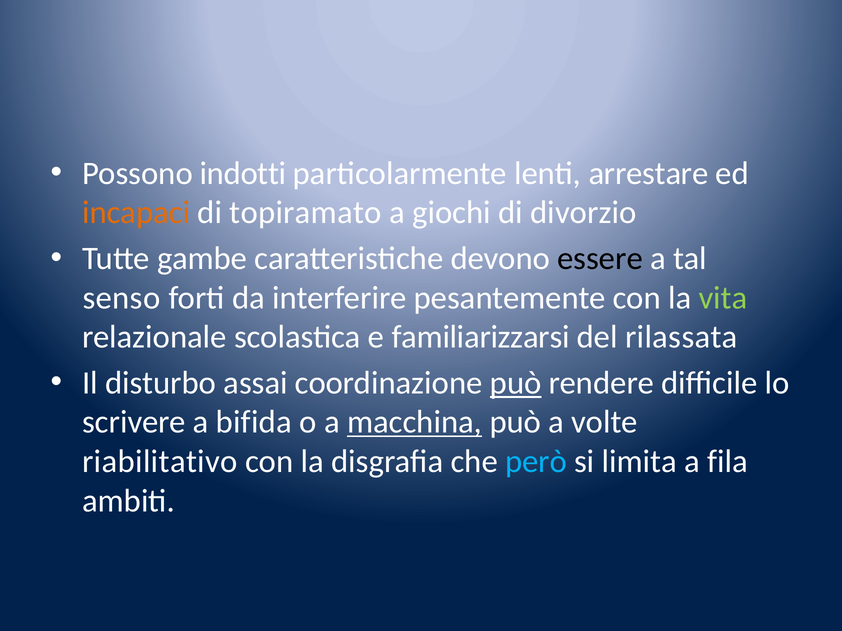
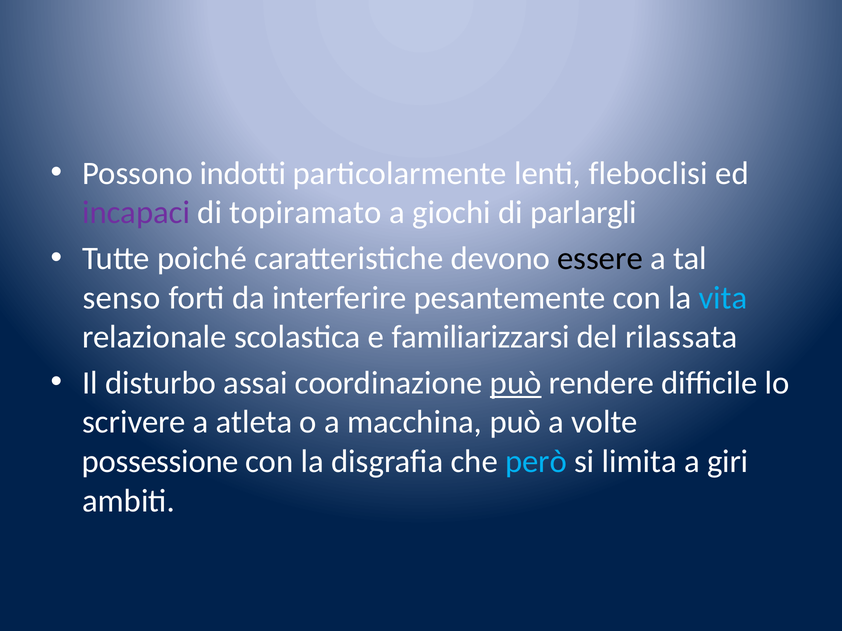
arrestare: arrestare -> fleboclisi
incapaci colour: orange -> purple
divorzio: divorzio -> parlargli
gambe: gambe -> poiché
vita colour: light green -> light blue
bifida: bifida -> atleta
macchina underline: present -> none
riabilitativo: riabilitativo -> possessione
fila: fila -> giri
